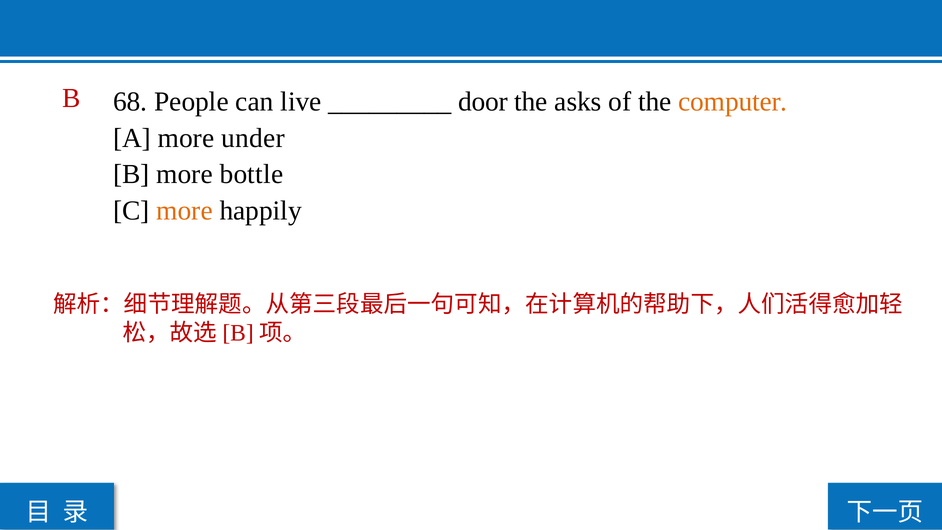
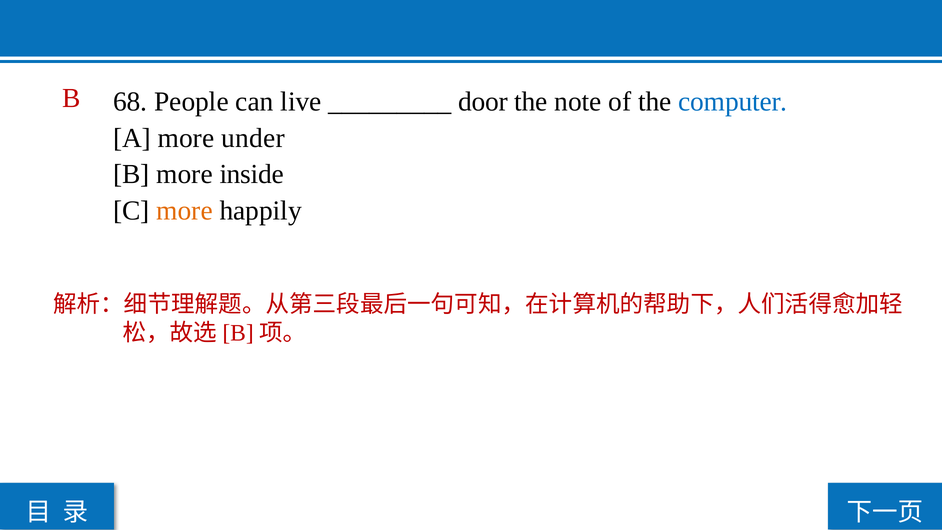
asks: asks -> note
computer colour: orange -> blue
bottle: bottle -> inside
